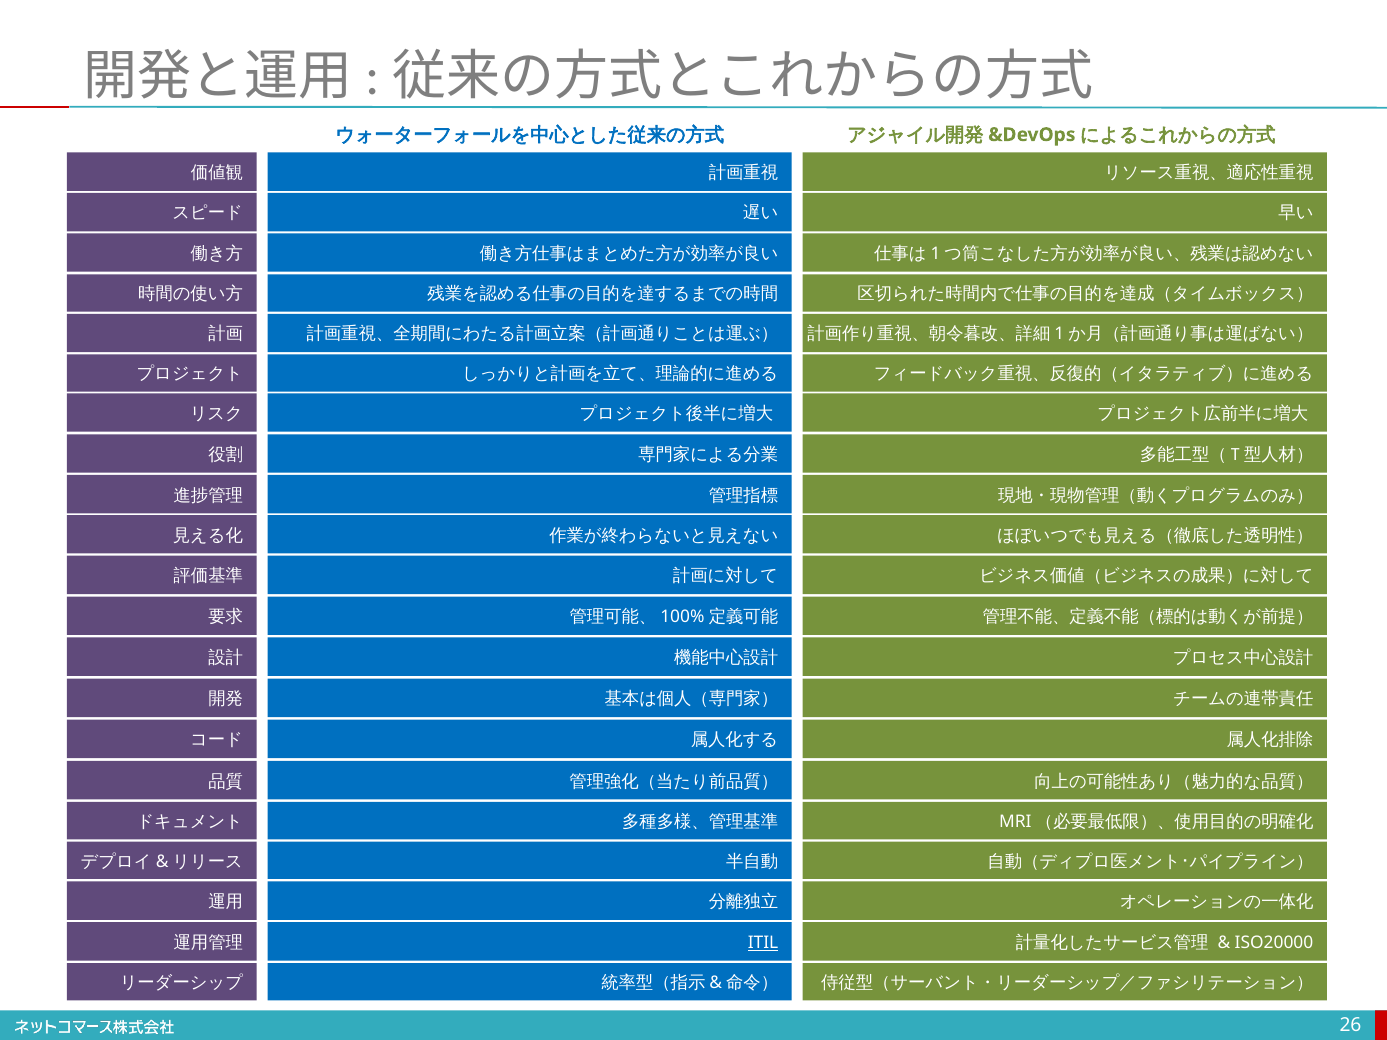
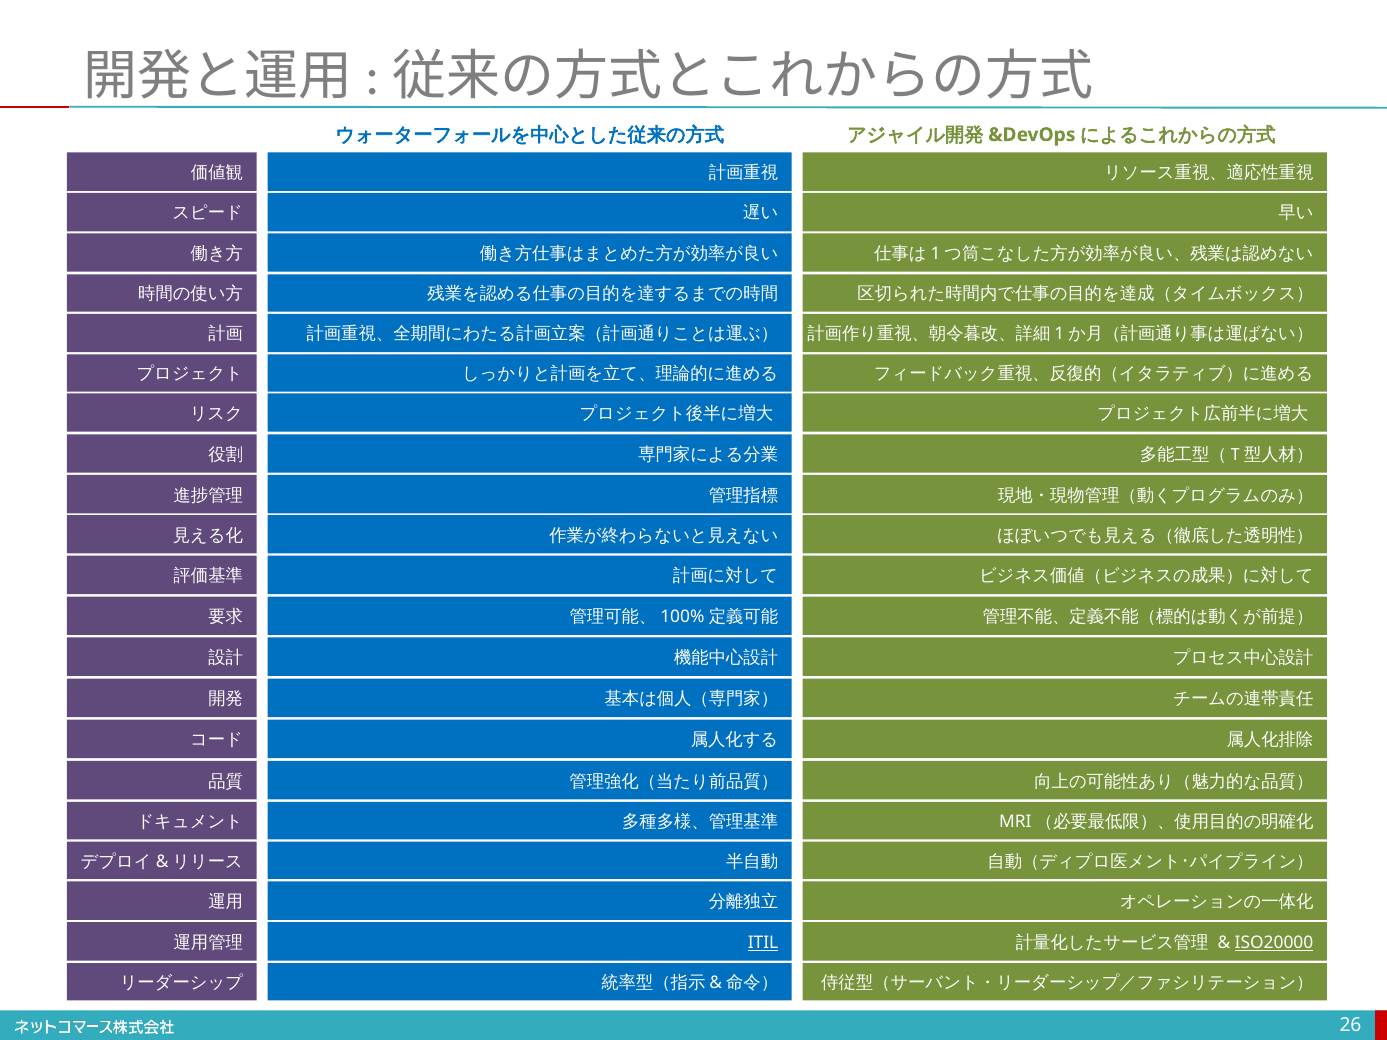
ISO20000 underline: none -> present
